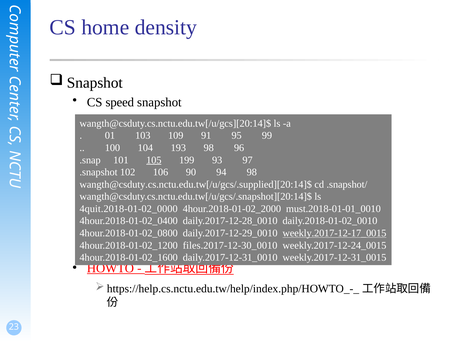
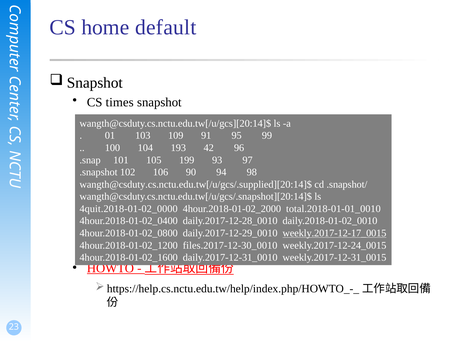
density: density -> default
speed: speed -> times
193 98: 98 -> 42
105 underline: present -> none
must.2018-01-01_0010: must.2018-01-01_0010 -> total.2018-01-01_0010
